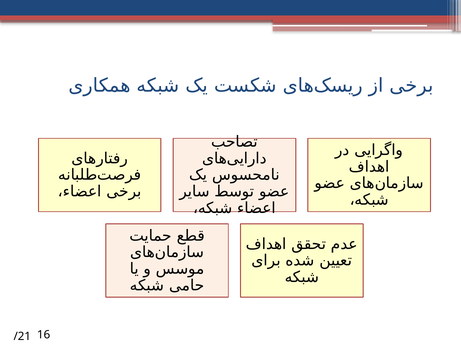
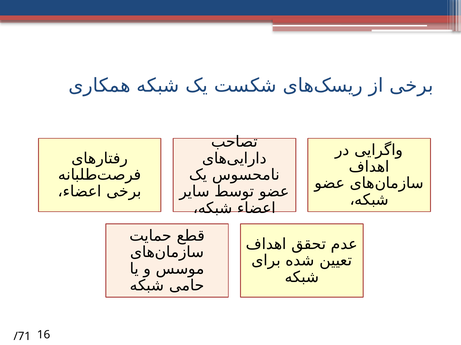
/21: /21 -> /71
